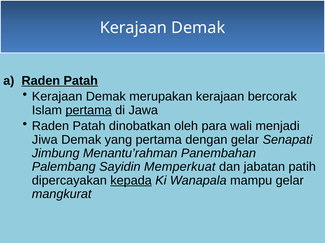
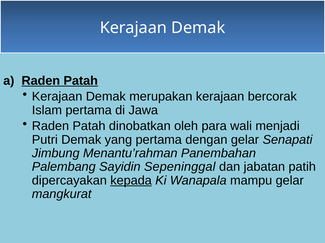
pertama at (89, 110) underline: present -> none
Jiwa: Jiwa -> Putri
Memperkuat: Memperkuat -> Sepeninggal
